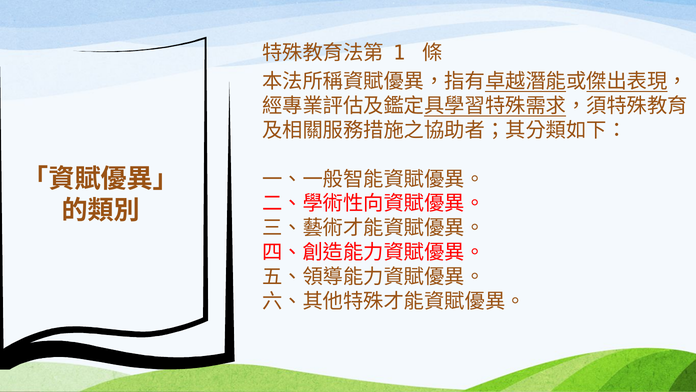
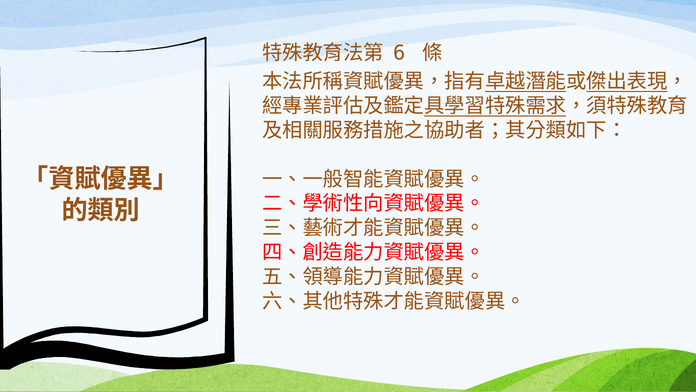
1: 1 -> 6
